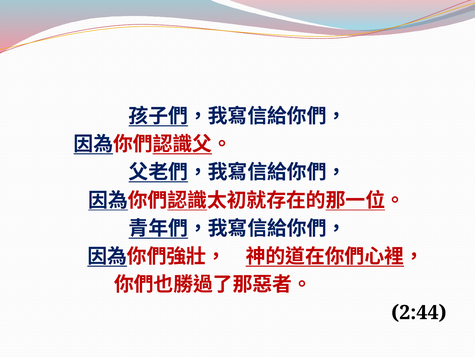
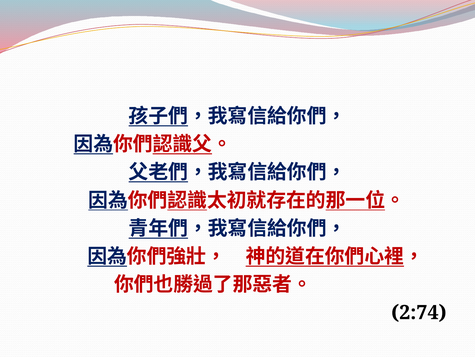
2:44: 2:44 -> 2:74
